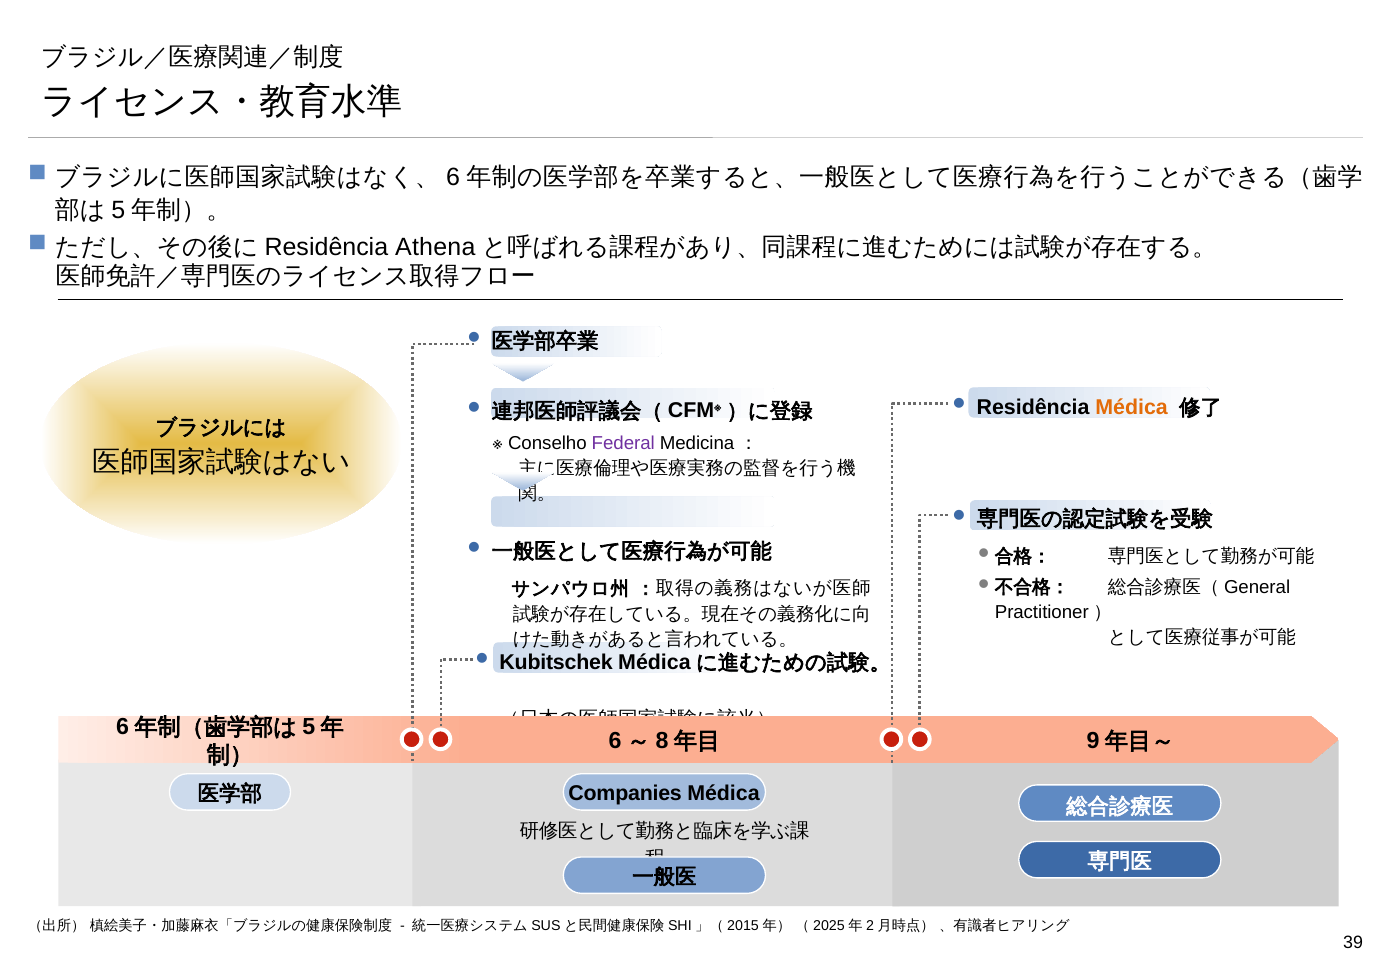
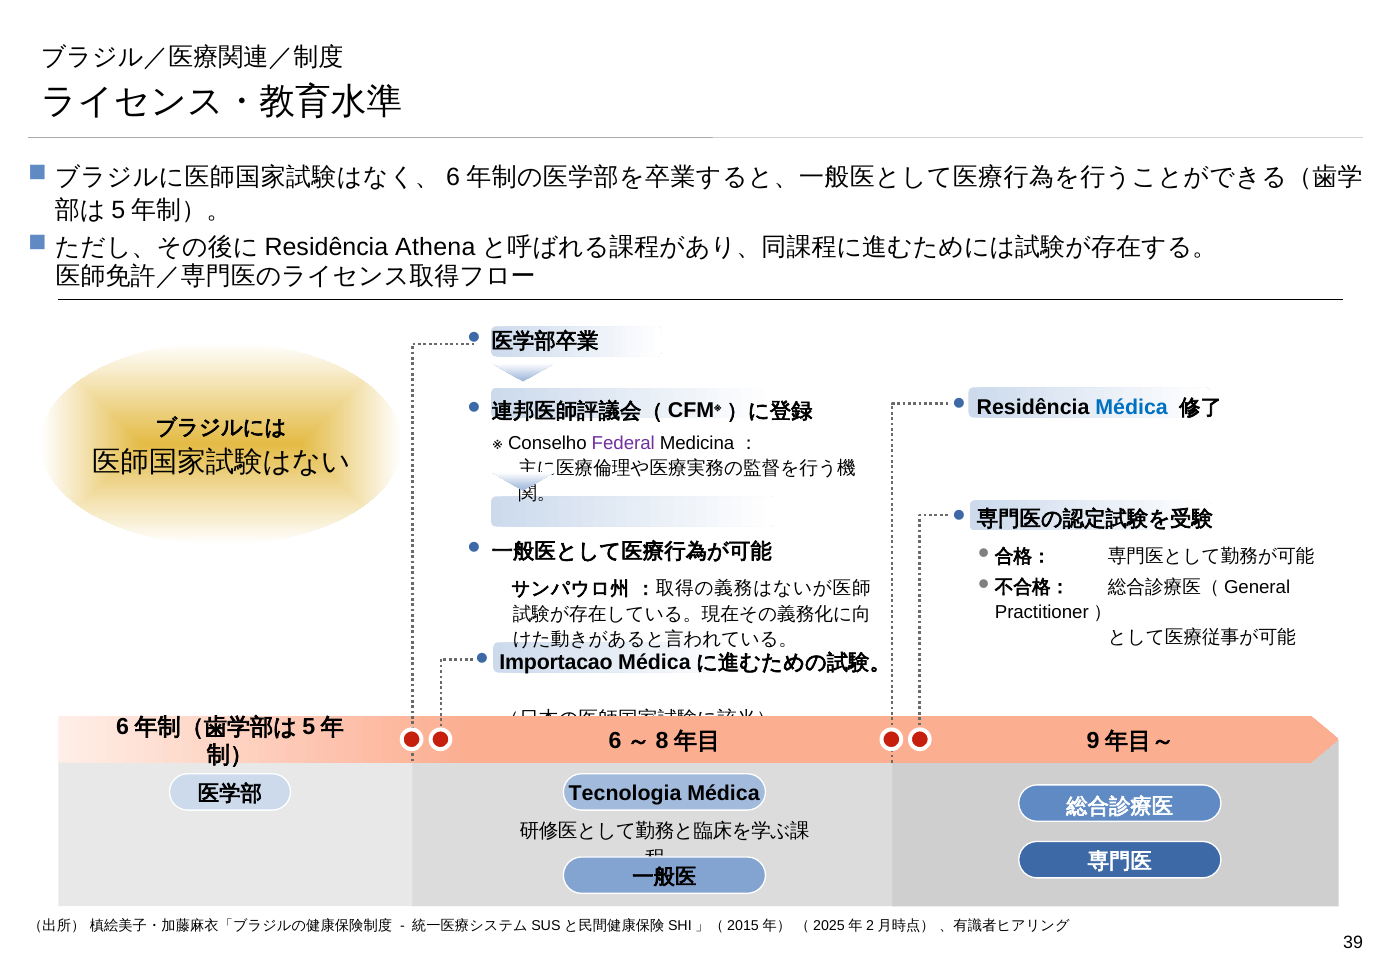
Médica at (1132, 407) colour: orange -> blue
Kubitschek: Kubitschek -> Importacao
Companies: Companies -> Tecnologia
